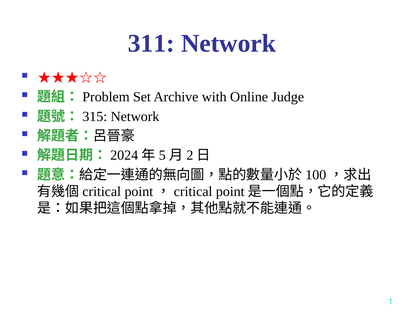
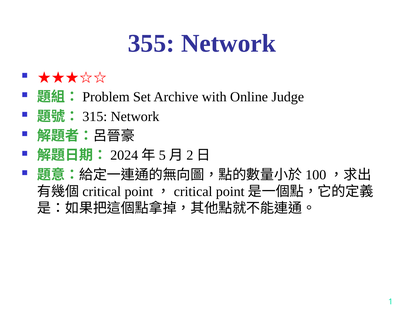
311: 311 -> 355
